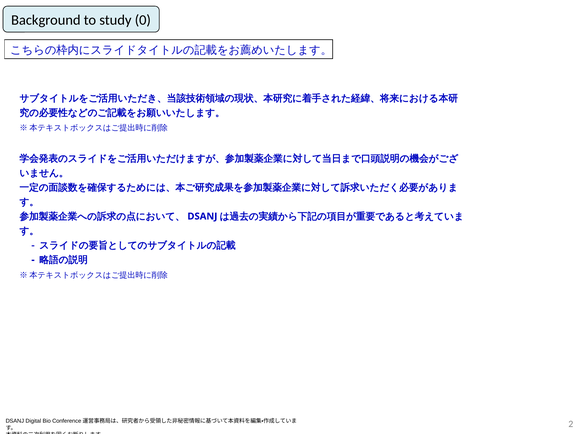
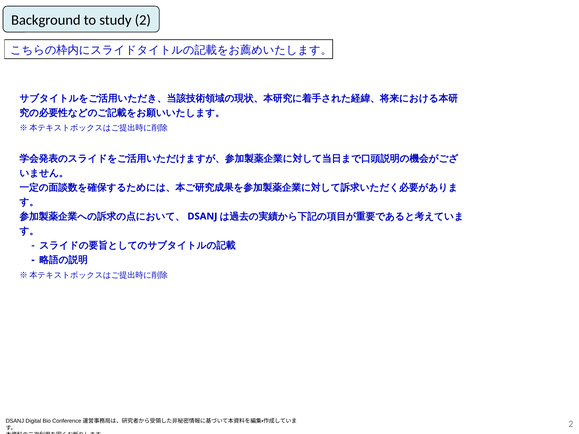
study 0: 0 -> 2
